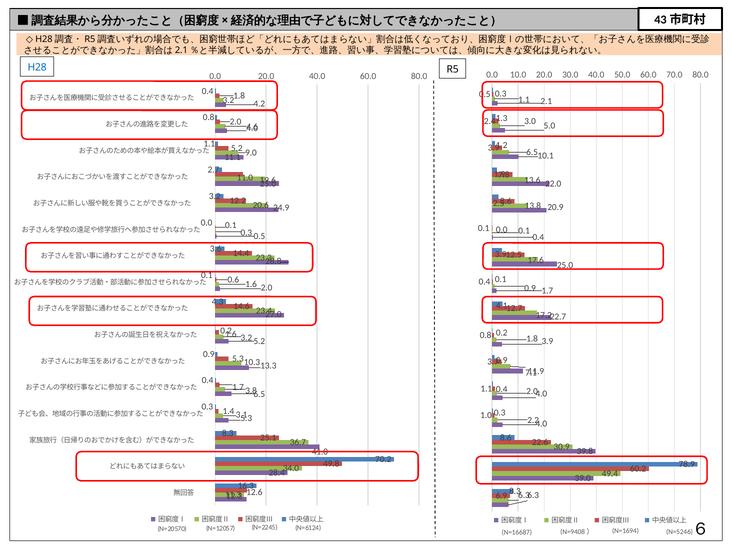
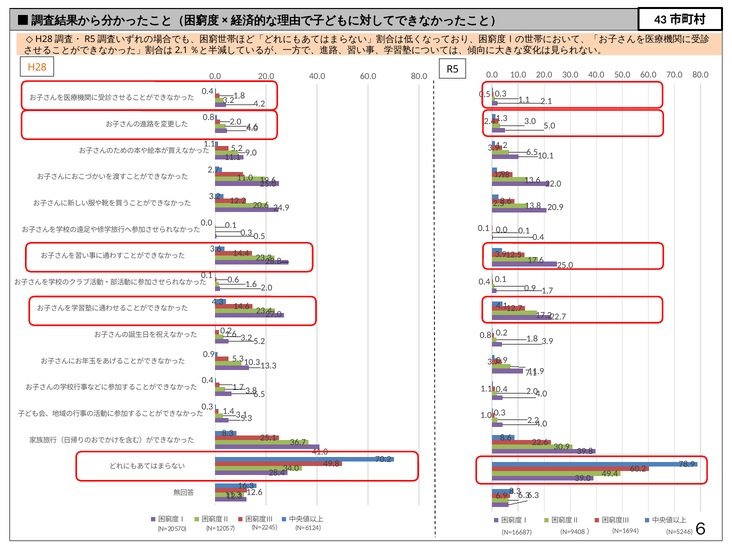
H28 colour: blue -> orange
